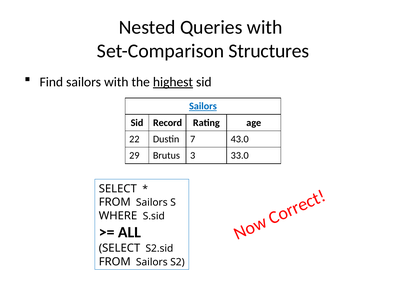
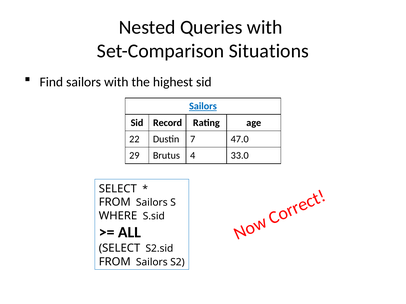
Structures: Structures -> Situations
highest underline: present -> none
43.0: 43.0 -> 47.0
3: 3 -> 4
